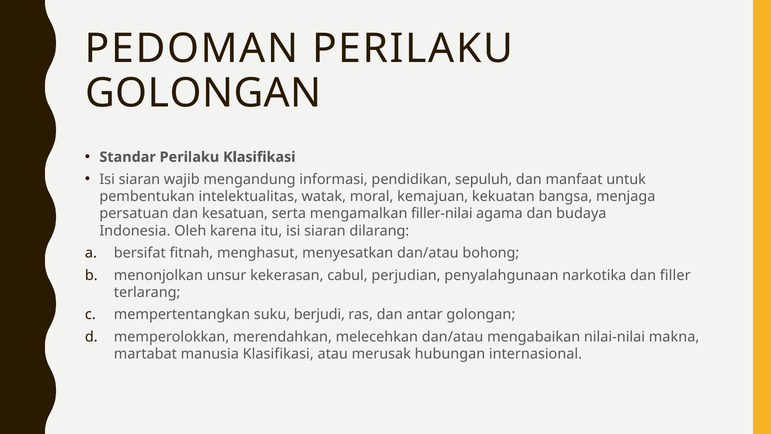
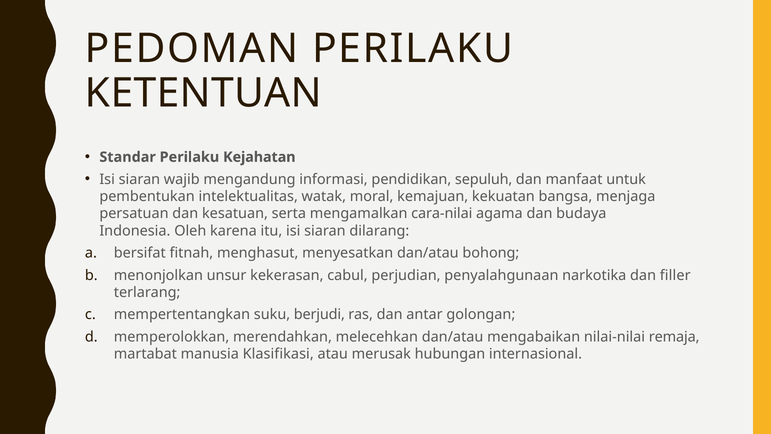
GOLONGAN at (203, 93): GOLONGAN -> KETENTUAN
Perilaku Klasifikasi: Klasifikasi -> Kejahatan
filler-nilai: filler-nilai -> cara-nilai
makna: makna -> remaja
